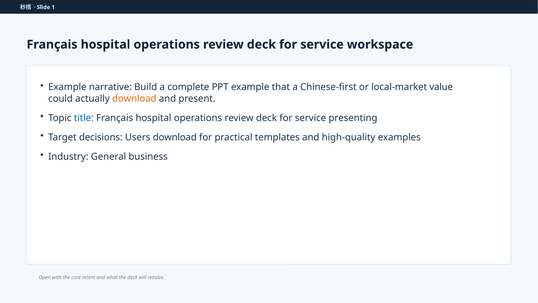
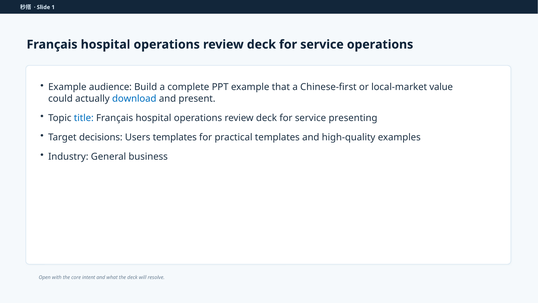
service workspace: workspace -> operations
narrative: narrative -> audience
download at (134, 99) colour: orange -> blue
Users download: download -> templates
